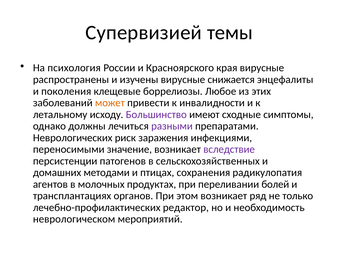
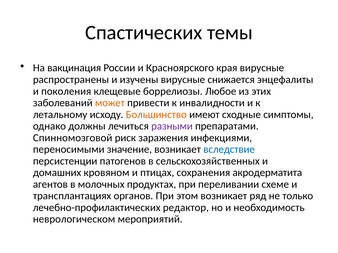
Супервизией: Супервизией -> Спастических
психология: психология -> вакцинация
Большинство colour: purple -> orange
Неврологических: Неврологических -> Спинномозговой
вследствие colour: purple -> blue
методами: методами -> кровяном
радикулопатия: радикулопатия -> акродерматита
болей: болей -> схеме
